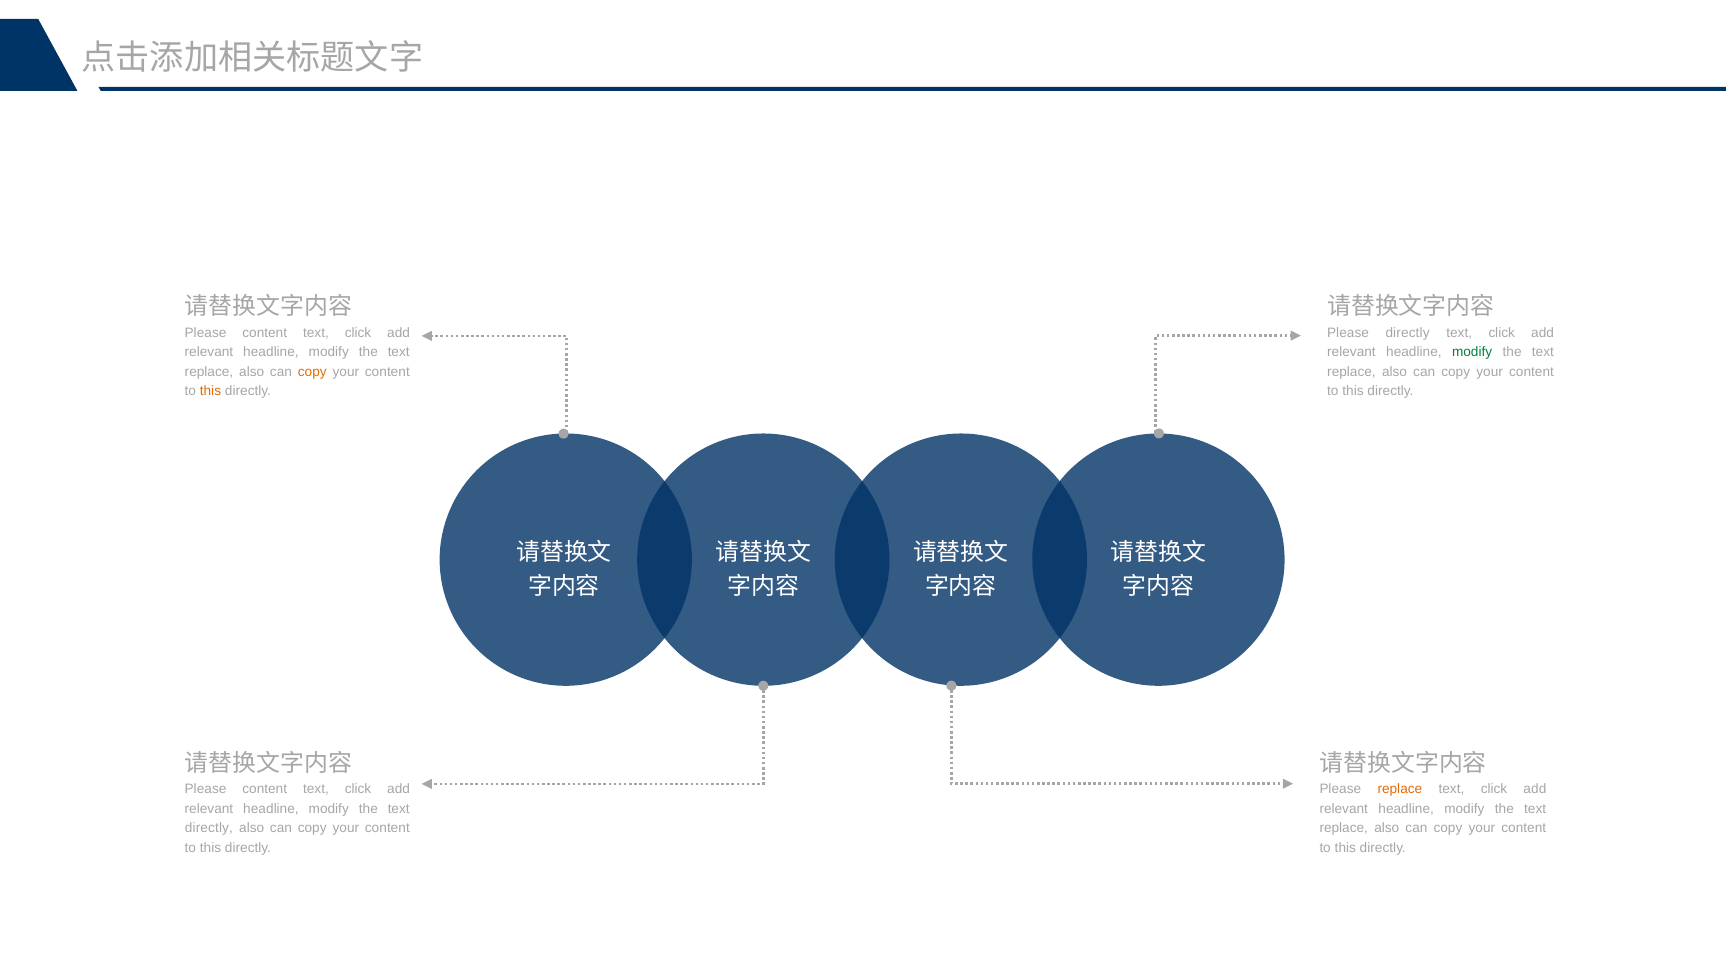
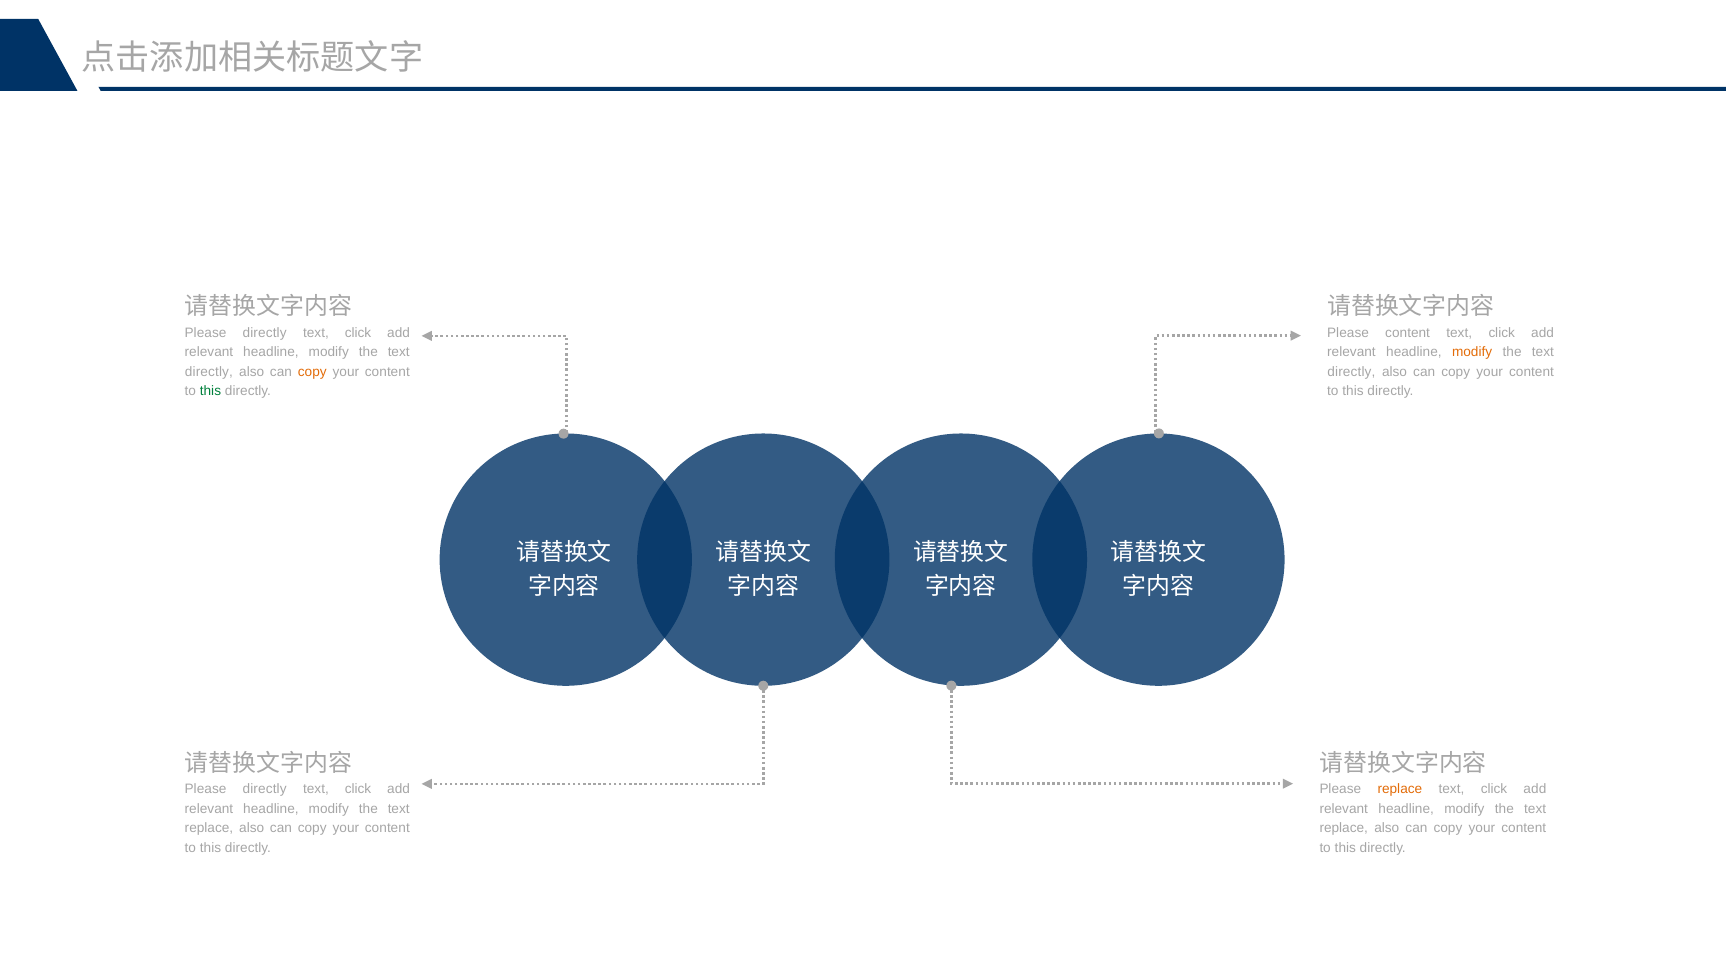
content at (265, 333): content -> directly
Please directly: directly -> content
modify at (1472, 352) colour: green -> orange
replace at (209, 372): replace -> directly
replace at (1351, 372): replace -> directly
this at (210, 391) colour: orange -> green
content at (265, 789): content -> directly
directly at (209, 828): directly -> replace
